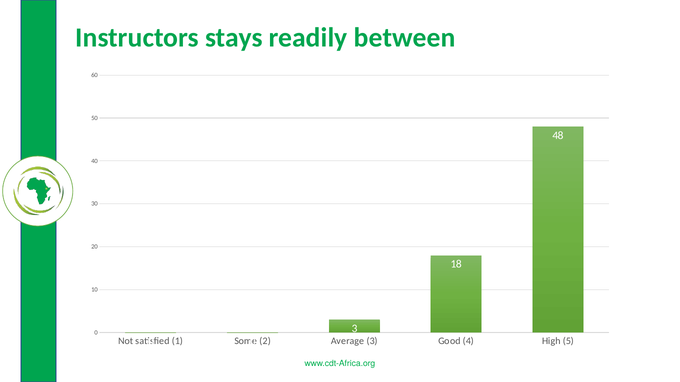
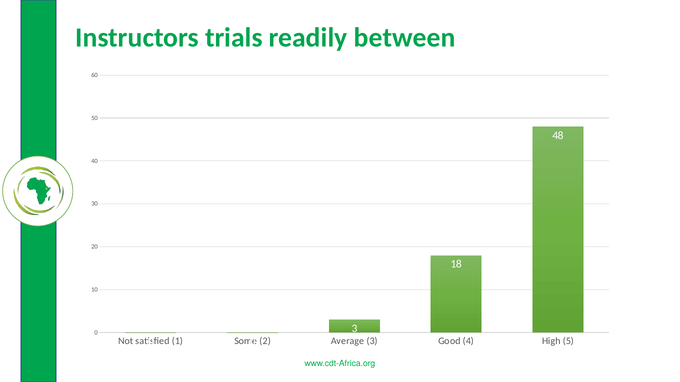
stays: stays -> trials
